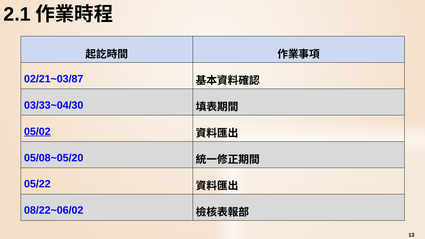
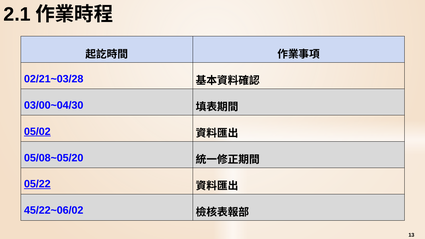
02/21~03/87: 02/21~03/87 -> 02/21~03/28
03/33~04/30: 03/33~04/30 -> 03/00~04/30
05/22 underline: none -> present
08/22~06/02: 08/22~06/02 -> 45/22~06/02
